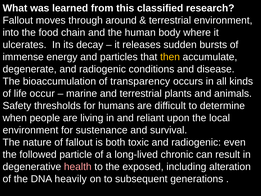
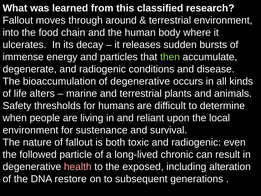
then colour: yellow -> light green
of transparency: transparency -> degenerative
occur: occur -> alters
heavily: heavily -> restore
